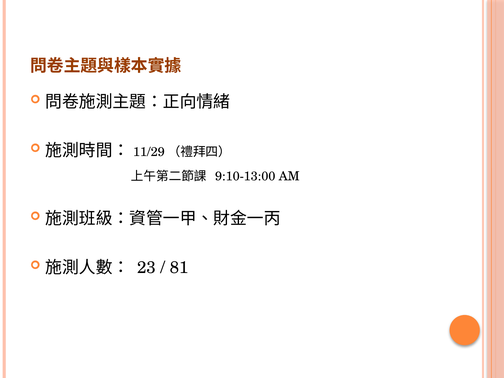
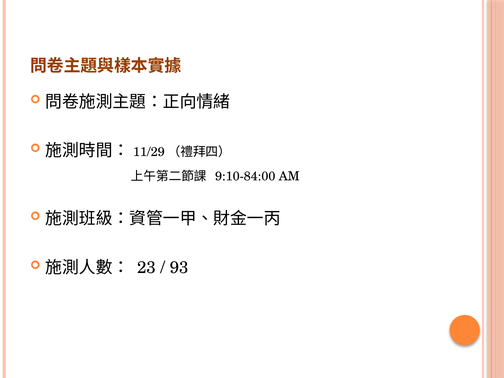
9:10-13:00: 9:10-13:00 -> 9:10-84:00
81: 81 -> 93
